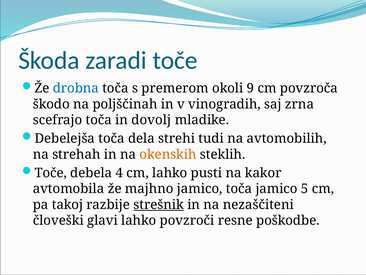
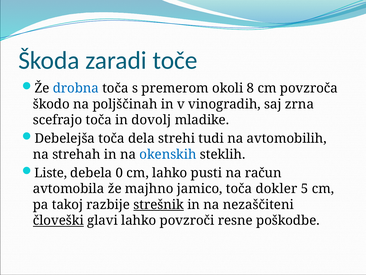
9: 9 -> 8
okenskih colour: orange -> blue
Toče at (51, 173): Toče -> Liste
4: 4 -> 0
kakor: kakor -> račun
toča jamico: jamico -> dokler
človeški underline: none -> present
